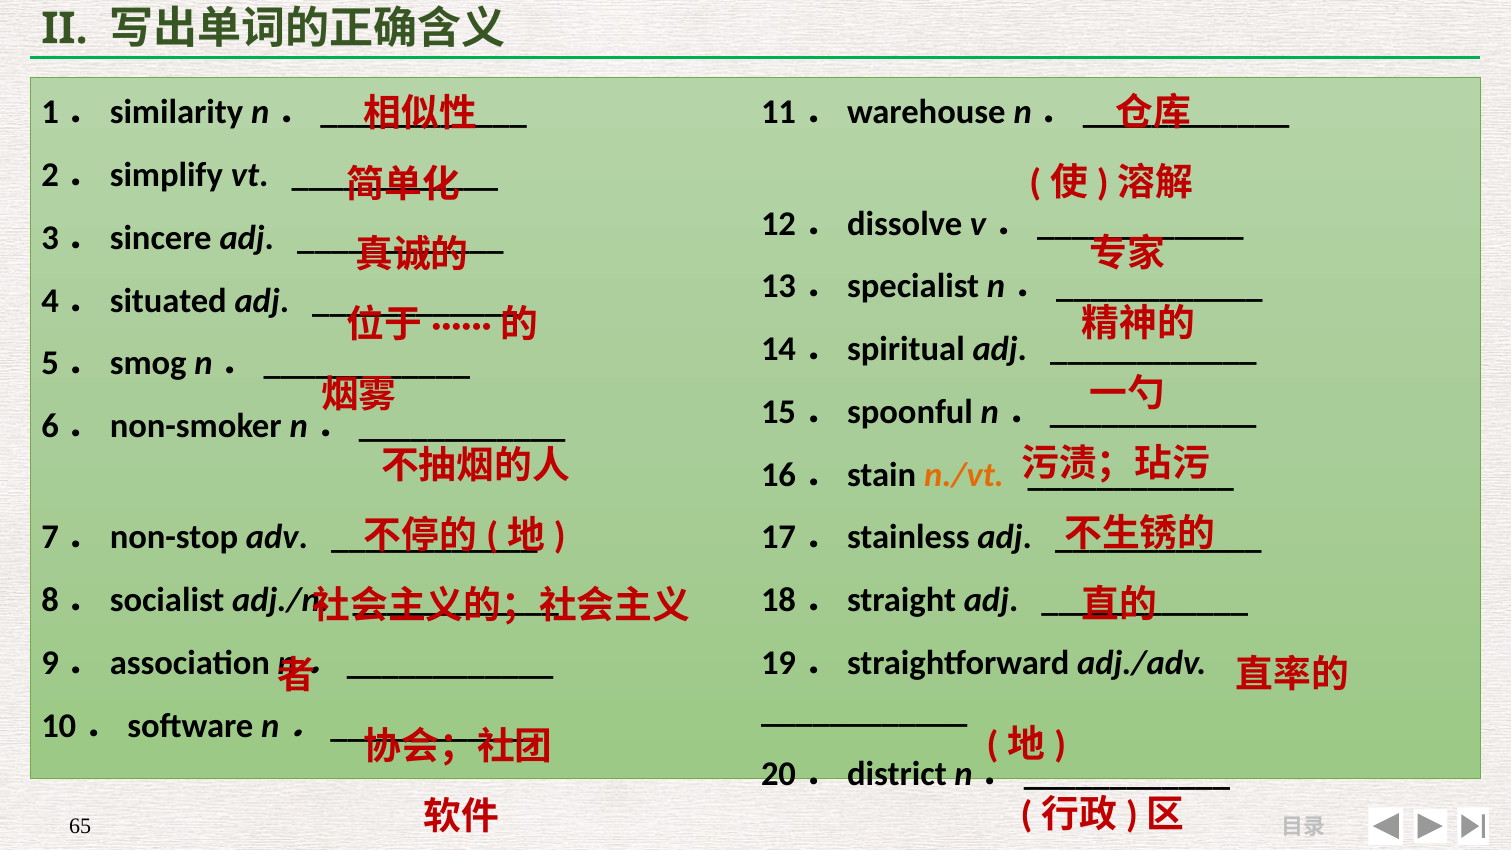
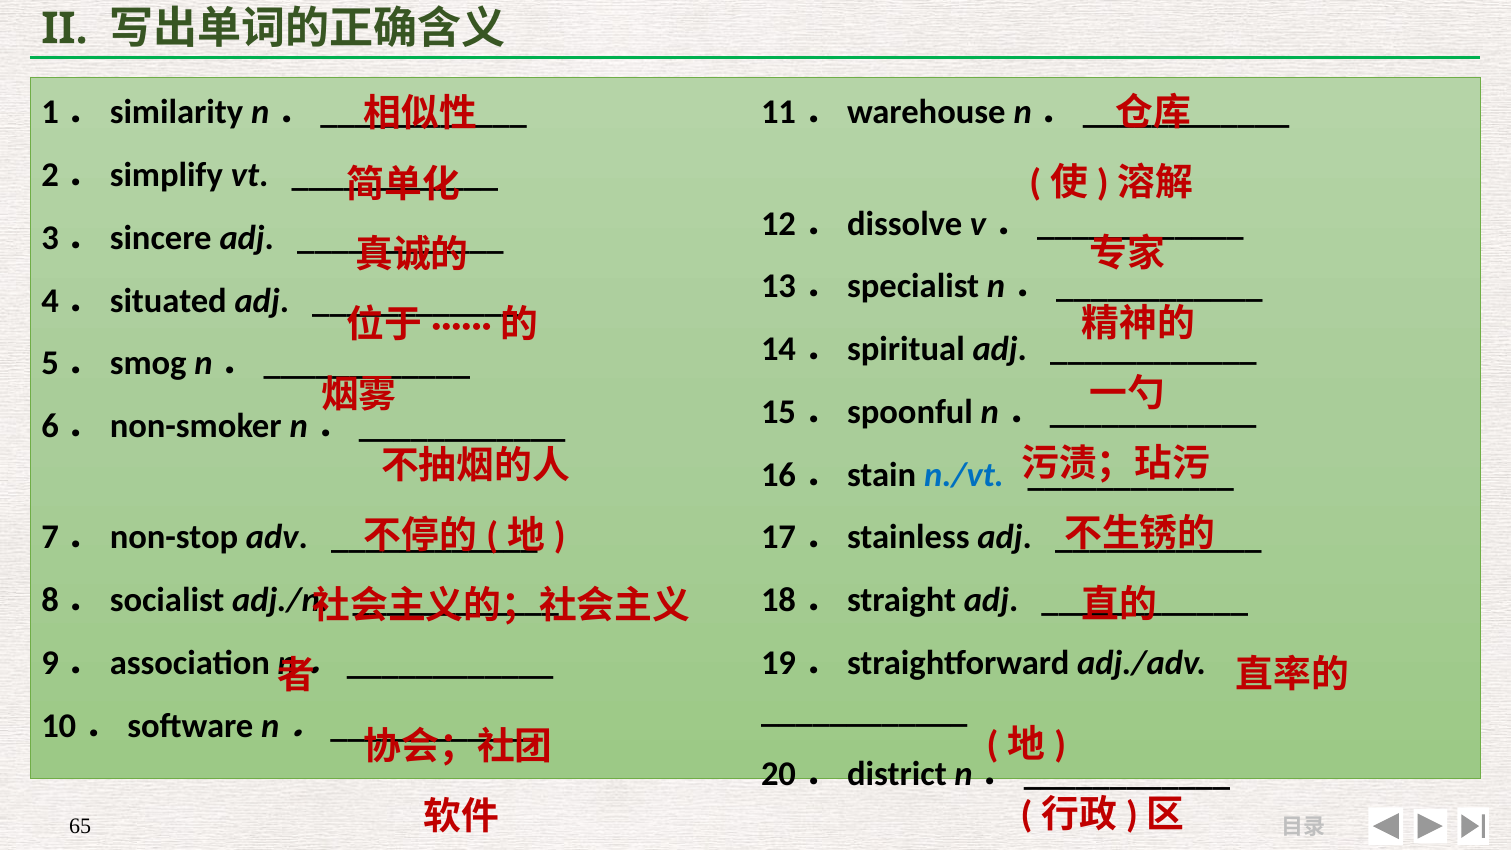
n./vt colour: orange -> blue
